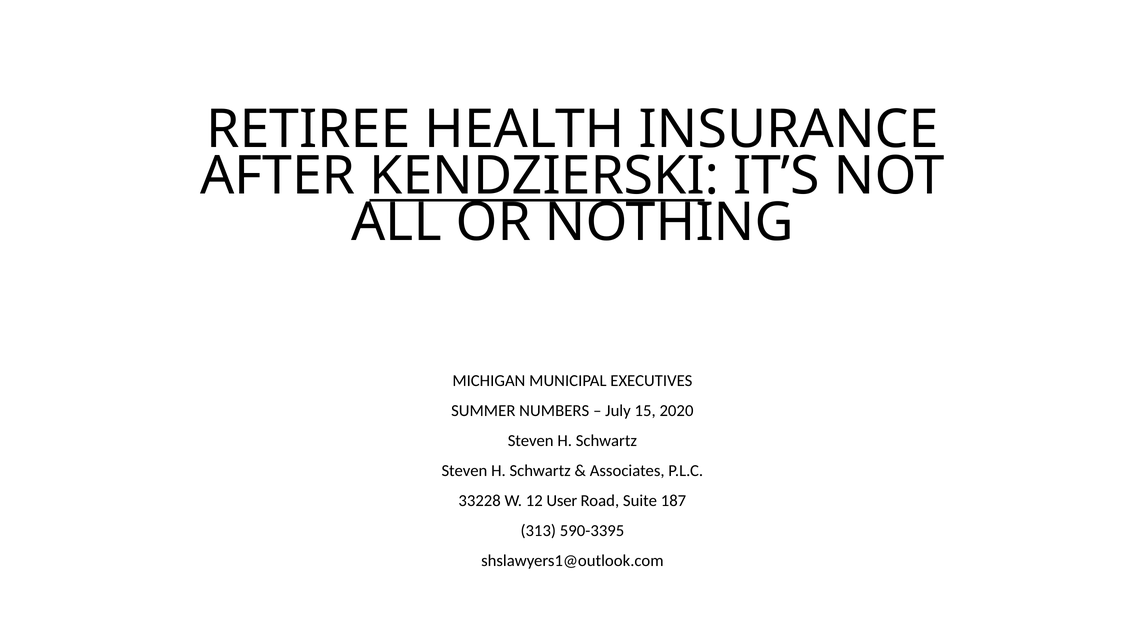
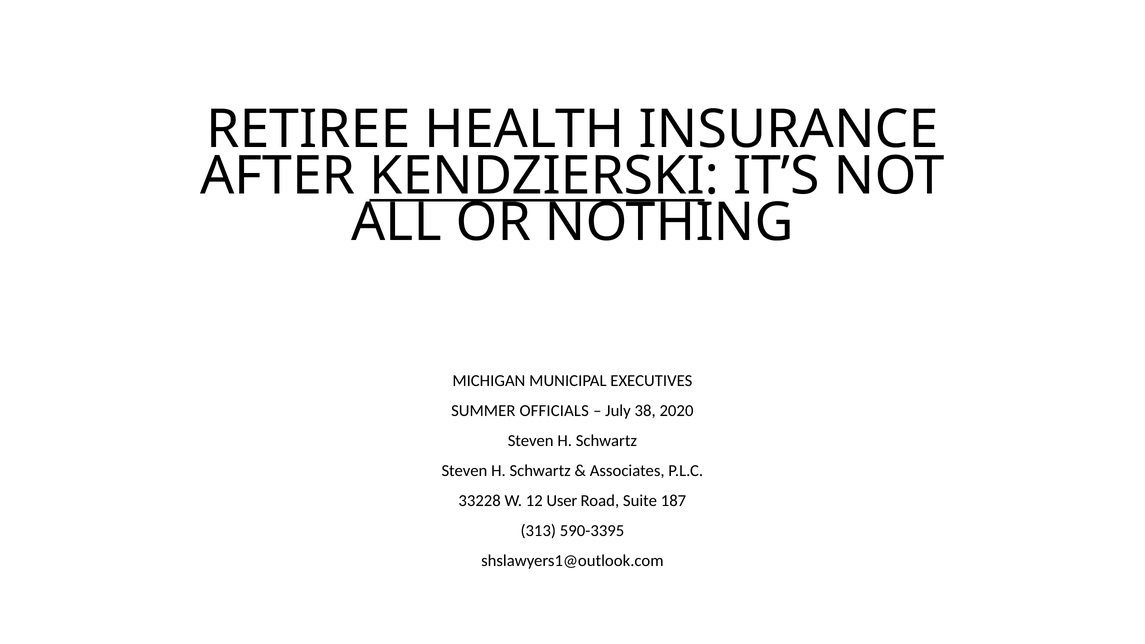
NUMBERS: NUMBERS -> OFFICIALS
15: 15 -> 38
